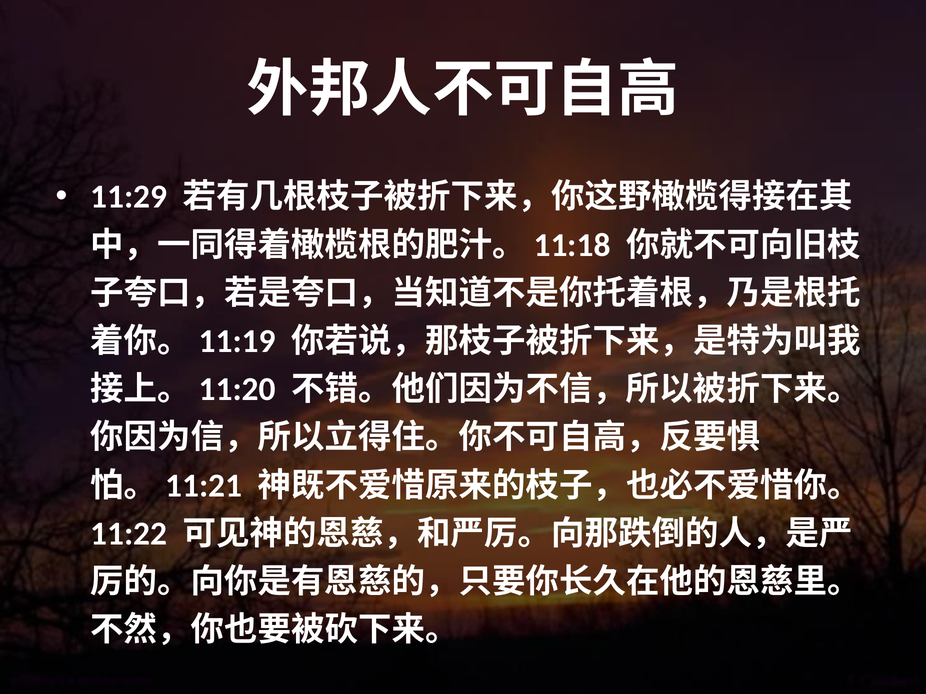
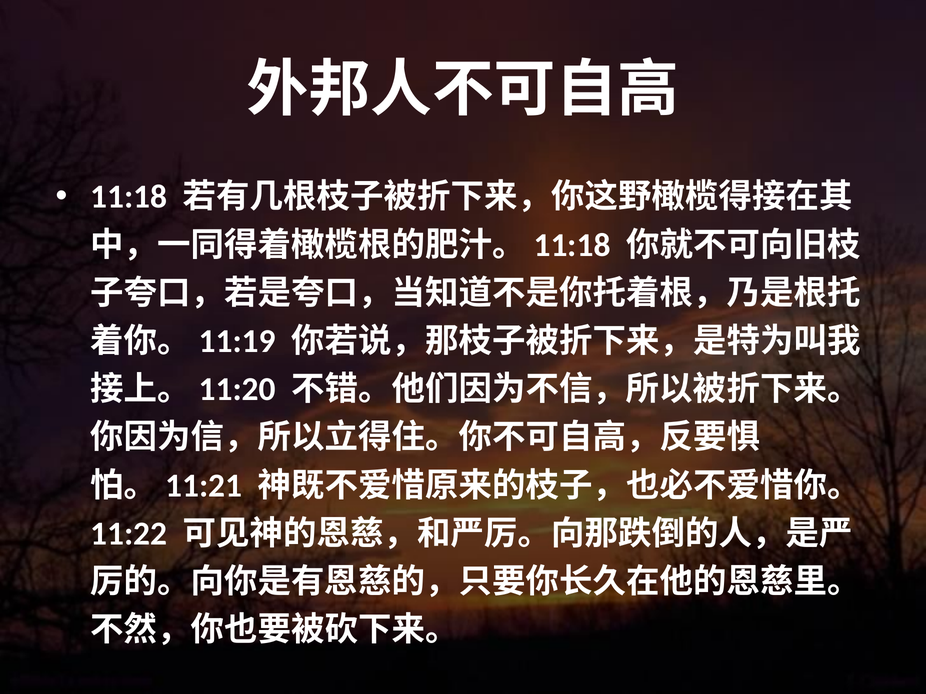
11:29: 11:29 -> 11:18
